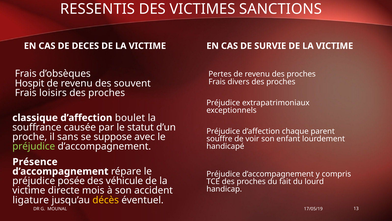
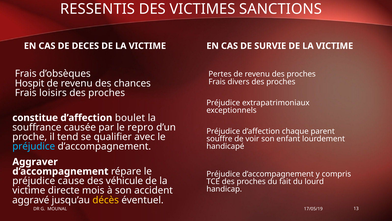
souvent: souvent -> chances
classique: classique -> constitue
statut: statut -> repro
sans: sans -> tend
suppose: suppose -> qualifier
préjudice at (34, 146) colour: light green -> light blue
Présence: Présence -> Aggraver
posée: posée -> cause
ligature: ligature -> aggravé
